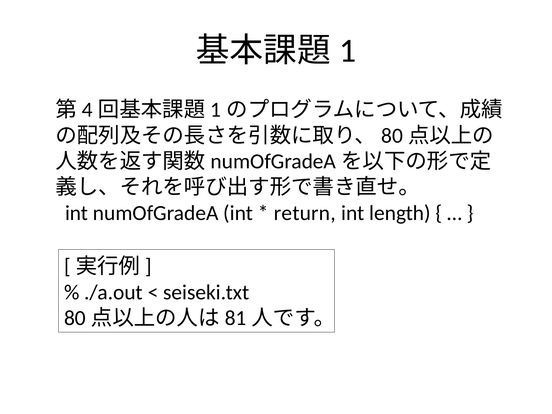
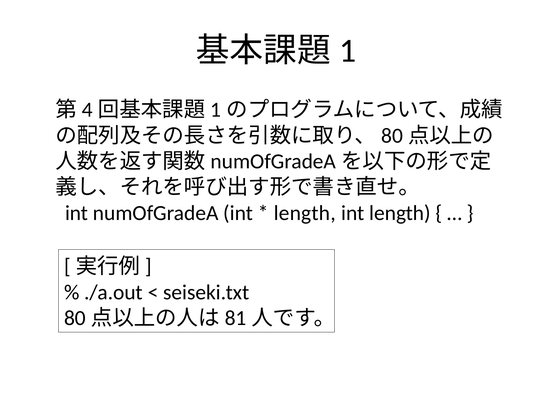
return at (305, 213): return -> length
